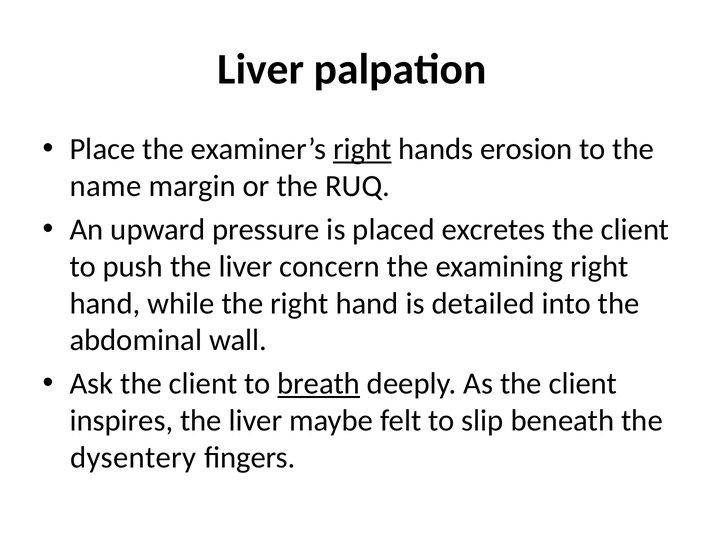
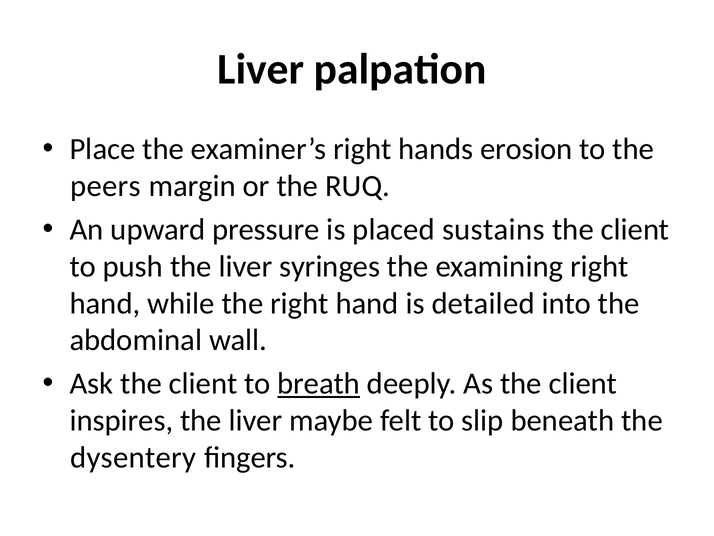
right at (362, 149) underline: present -> none
name: name -> peers
excretes: excretes -> sustains
concern: concern -> syringes
